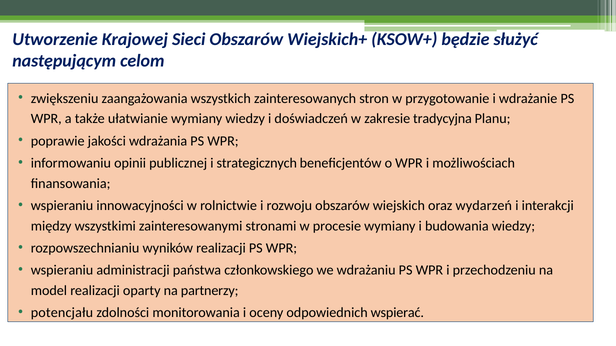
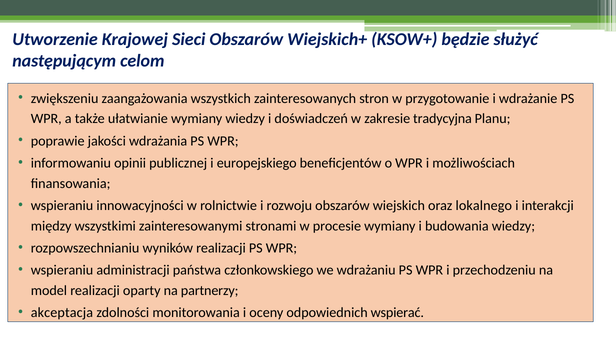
strategicznych: strategicznych -> europejskiego
wydarzeń: wydarzeń -> lokalnego
potencjału: potencjału -> akceptacja
